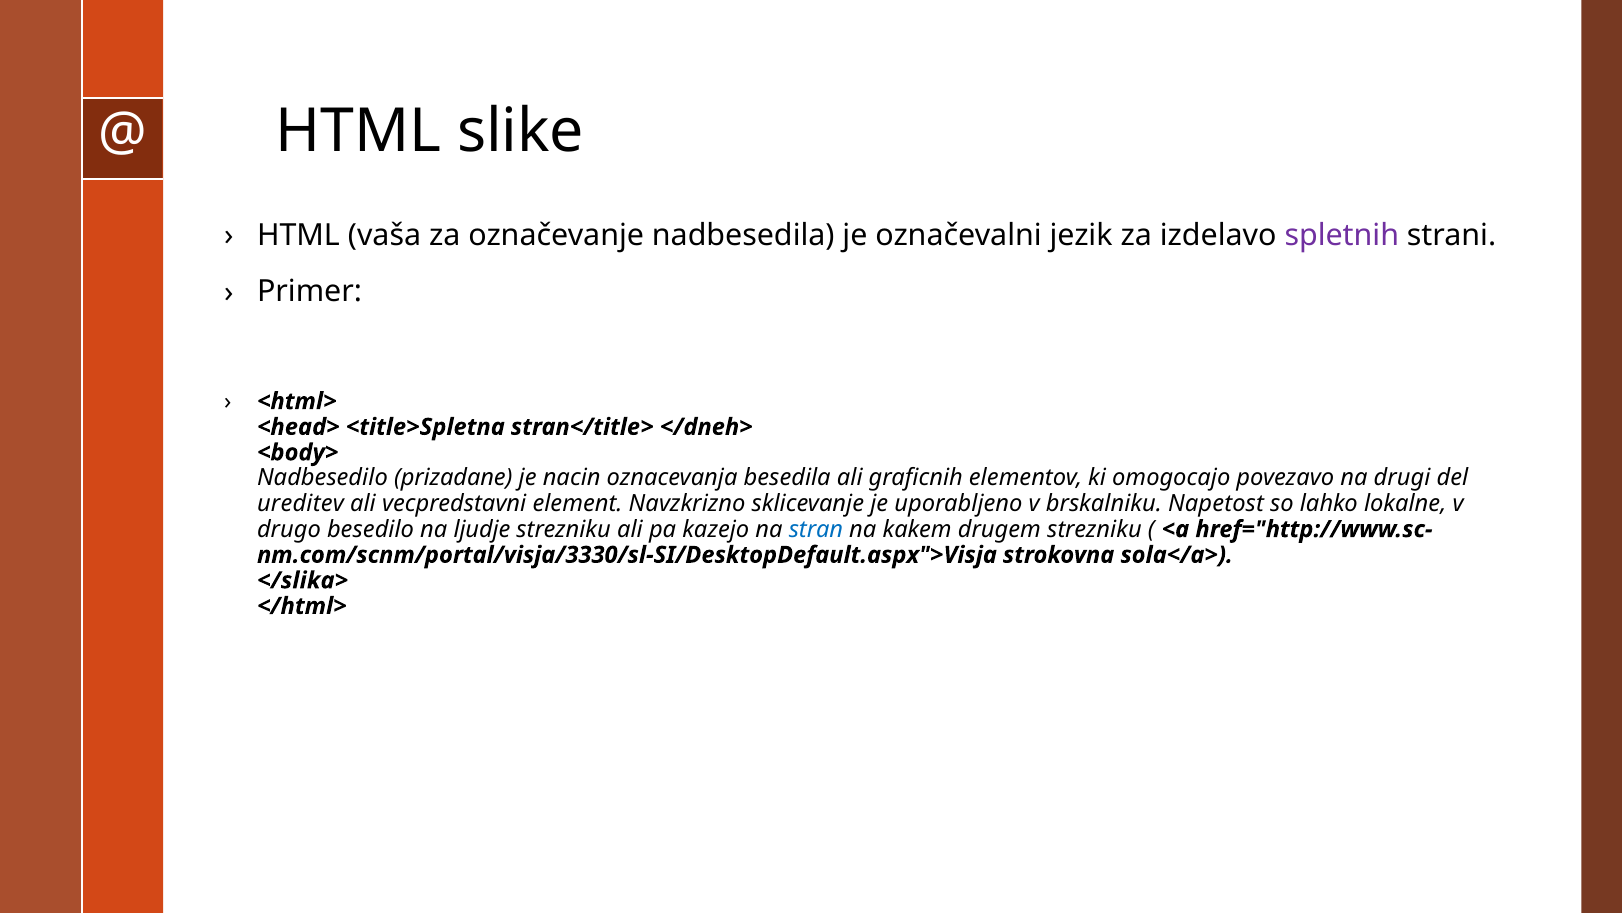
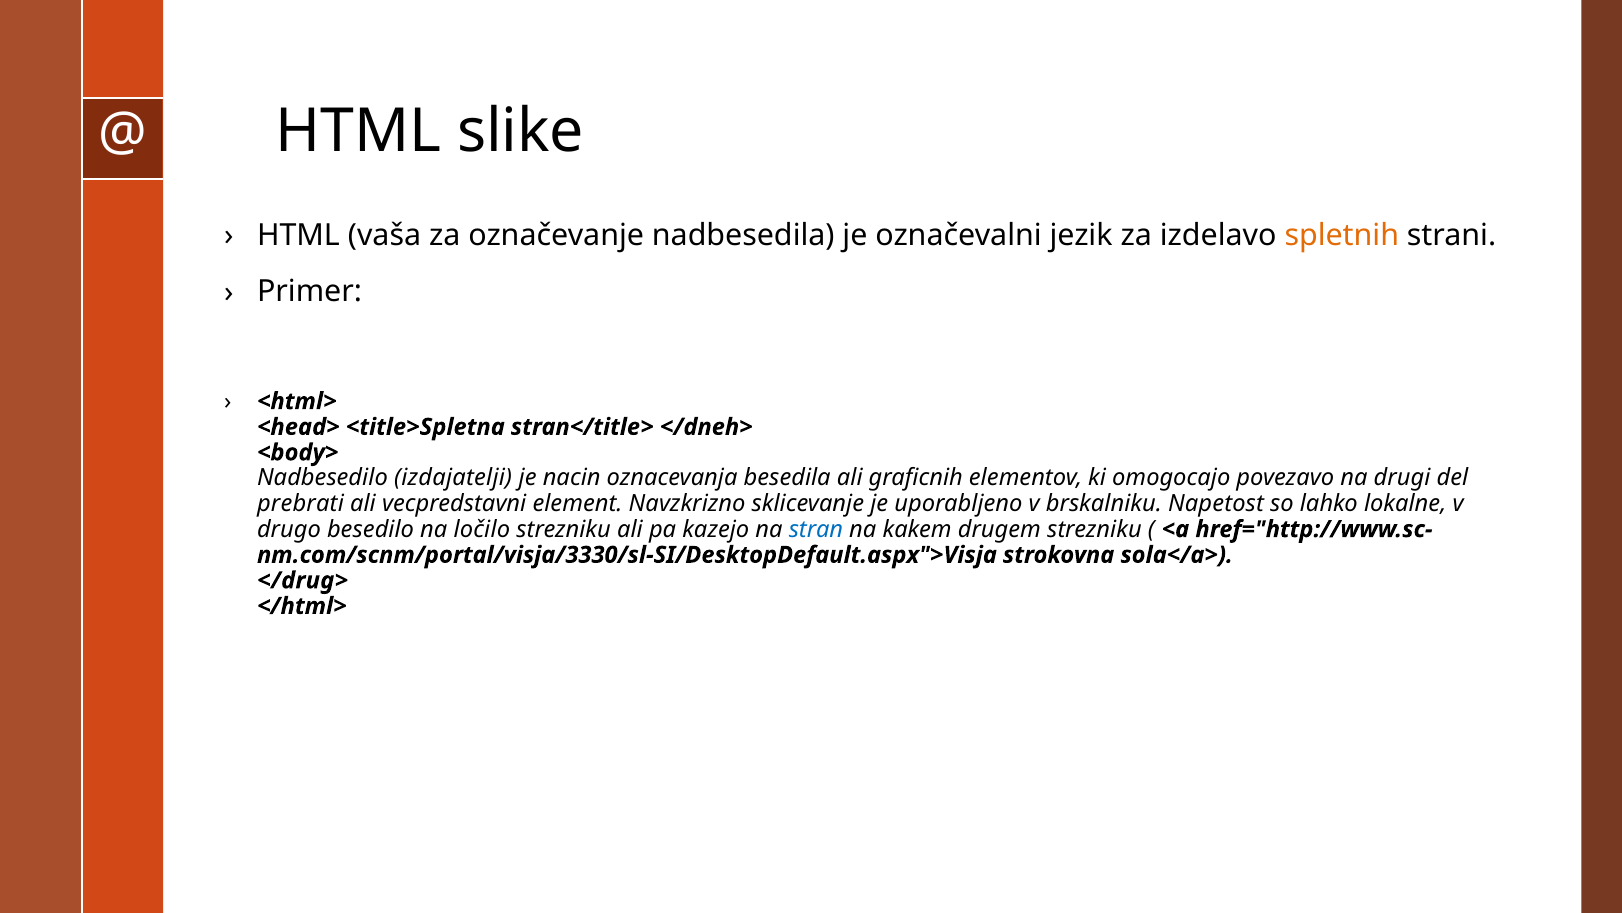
spletnih colour: purple -> orange
prizadane: prizadane -> izdajatelji
ureditev: ureditev -> prebrati
ljudje: ljudje -> ločilo
</slika>: </slika> -> </drug>
